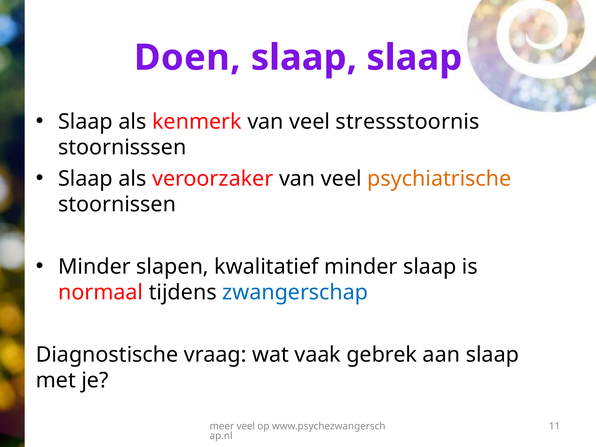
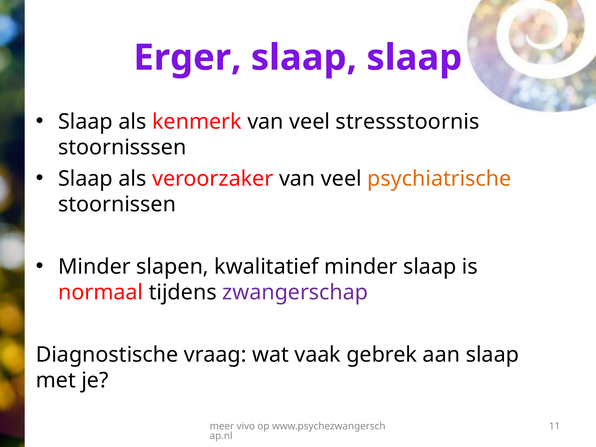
Doen: Doen -> Erger
zwangerschap colour: blue -> purple
meer veel: veel -> vivo
